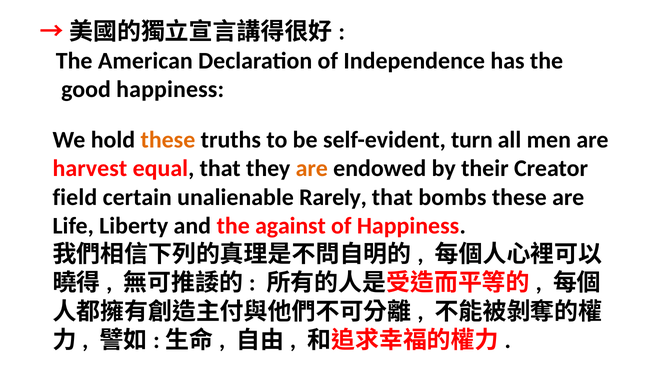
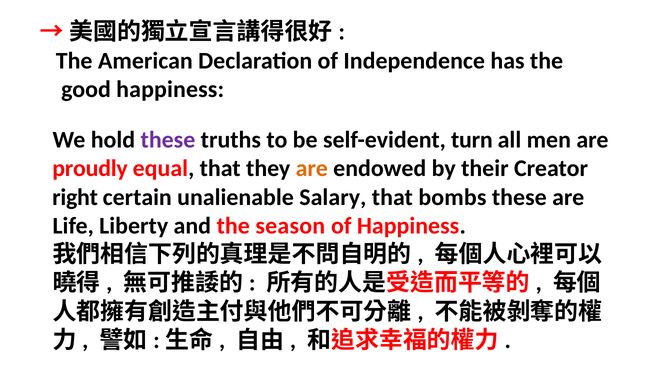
these at (168, 140) colour: orange -> purple
harvest: harvest -> proudly
field: field -> right
Rarely: Rarely -> Salary
against: against -> season
